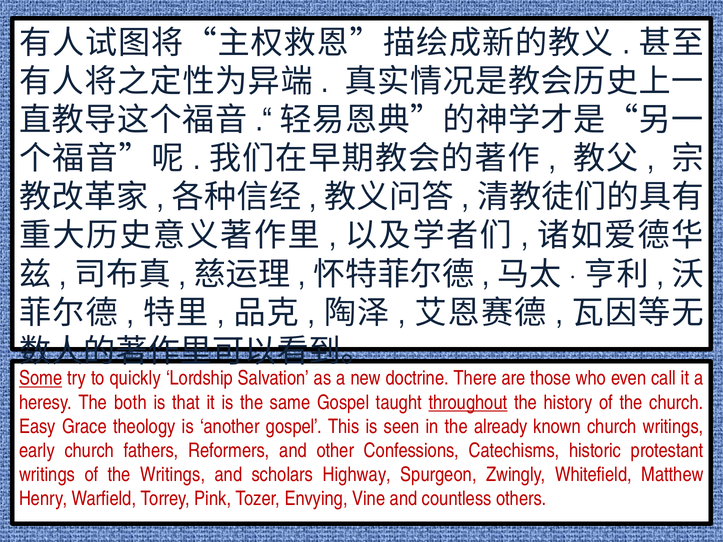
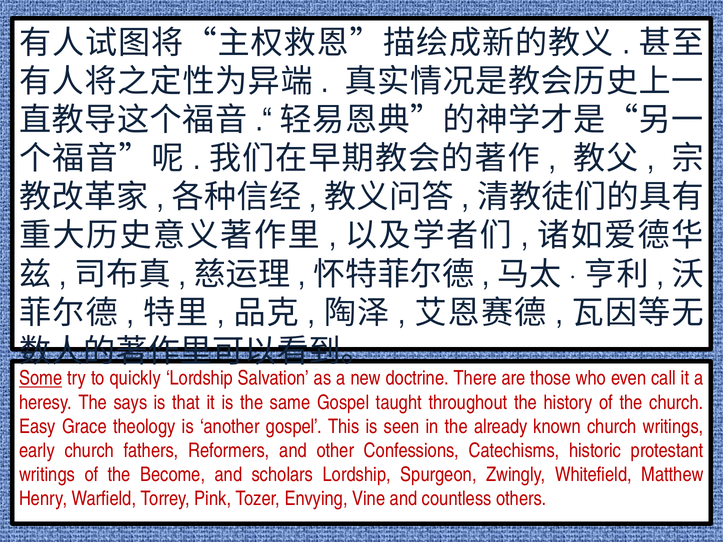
both: both -> says
throughout underline: present -> none
the Writings: Writings -> Become
scholars Highway: Highway -> Lordship
